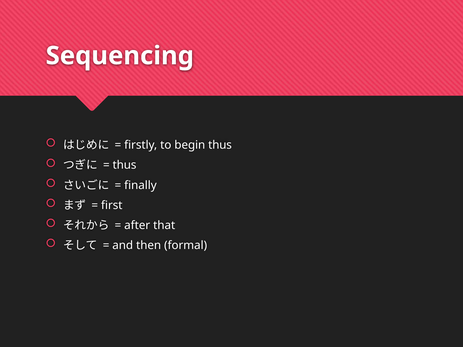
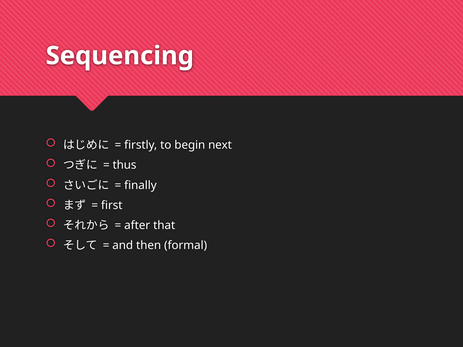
begin thus: thus -> next
